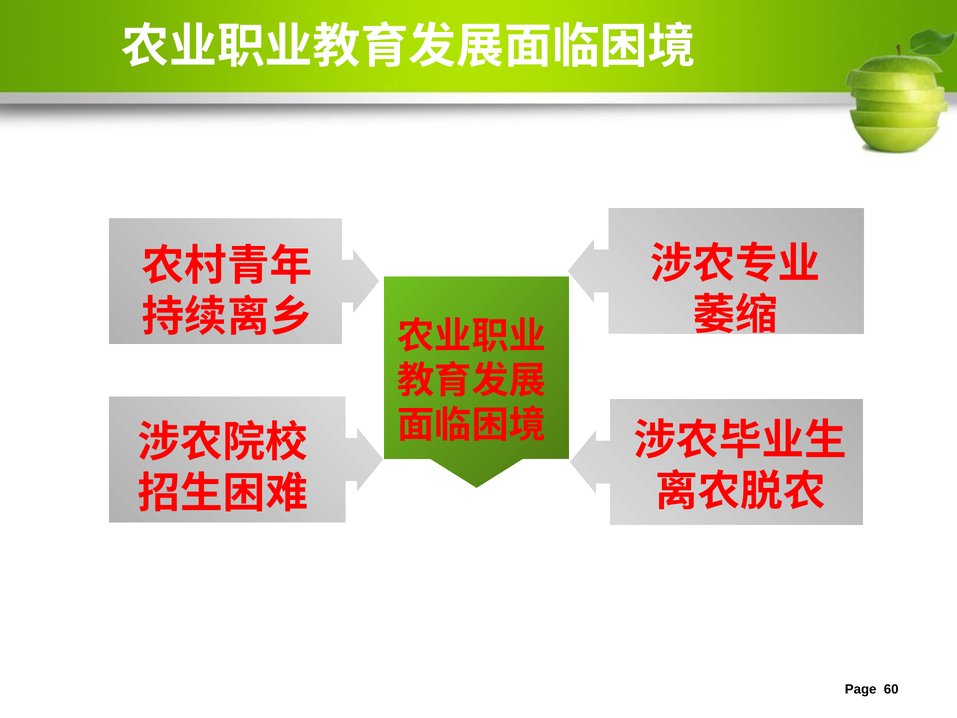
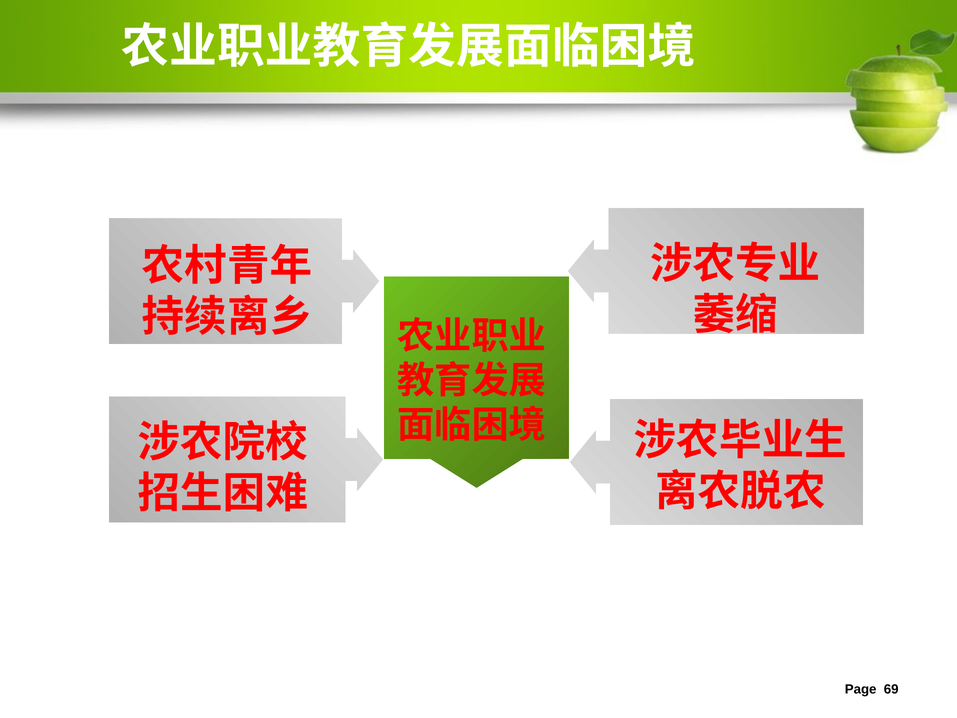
60: 60 -> 69
